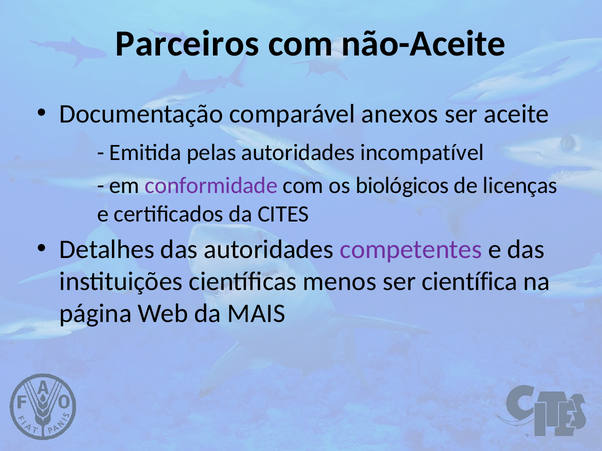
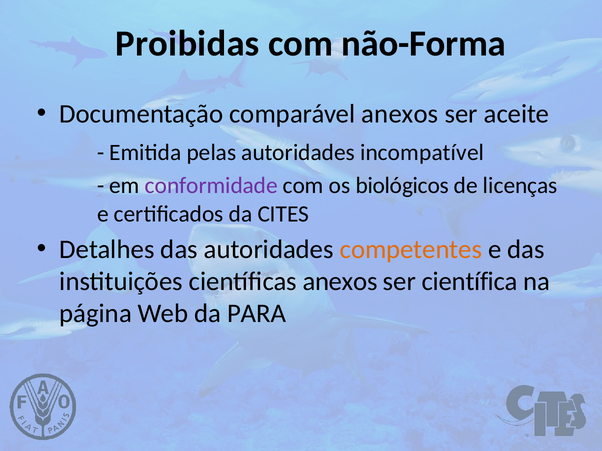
Parceiros: Parceiros -> Proibidas
não-Aceite: não-Aceite -> não-Forma
competentes colour: purple -> orange
científicas menos: menos -> anexos
MAIS: MAIS -> PARA
